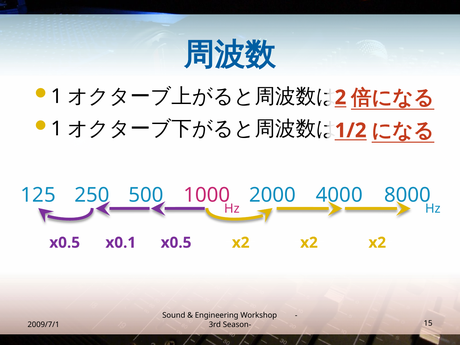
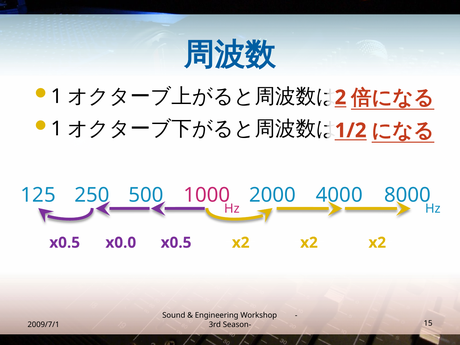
x0.1: x0.1 -> x0.0
